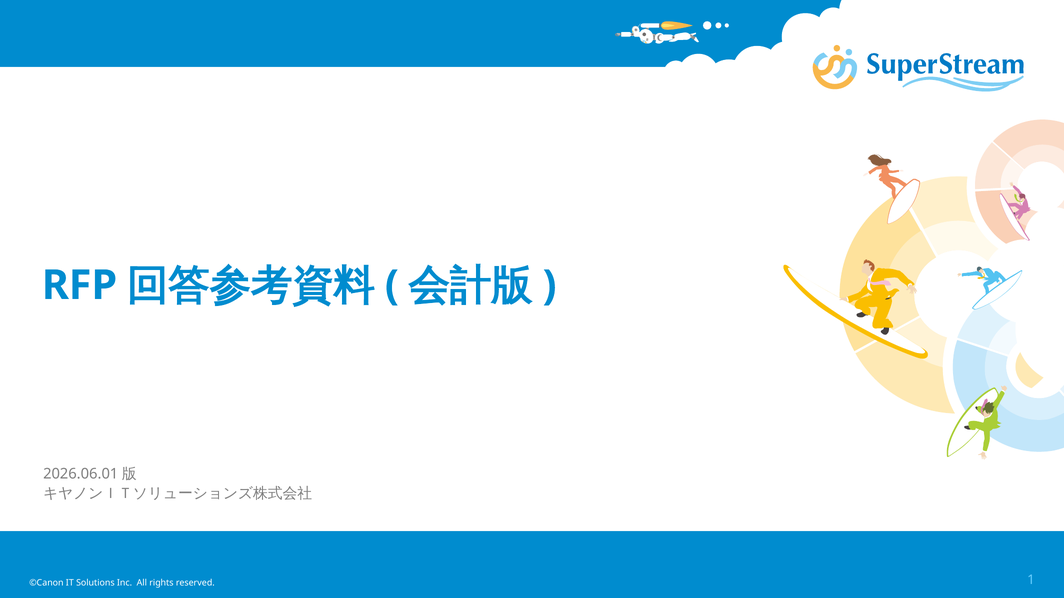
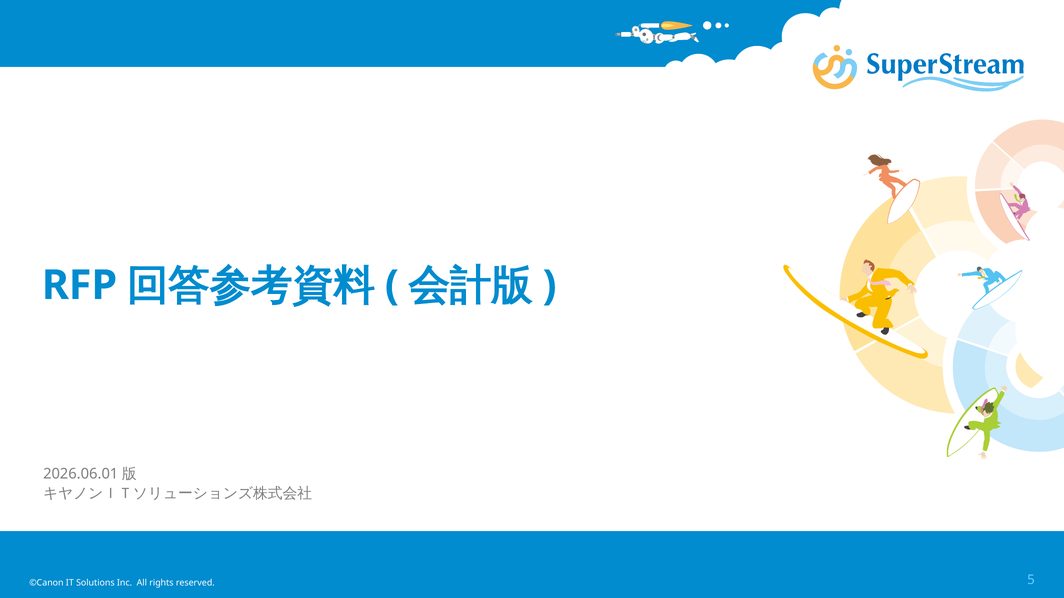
1: 1 -> 5
